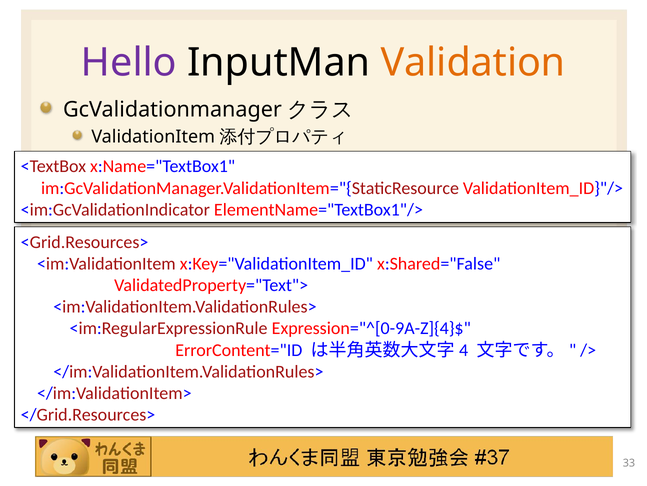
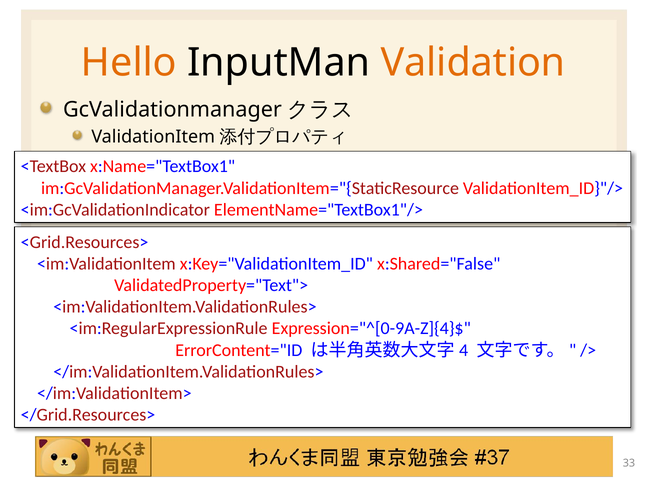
Hello colour: purple -> orange
